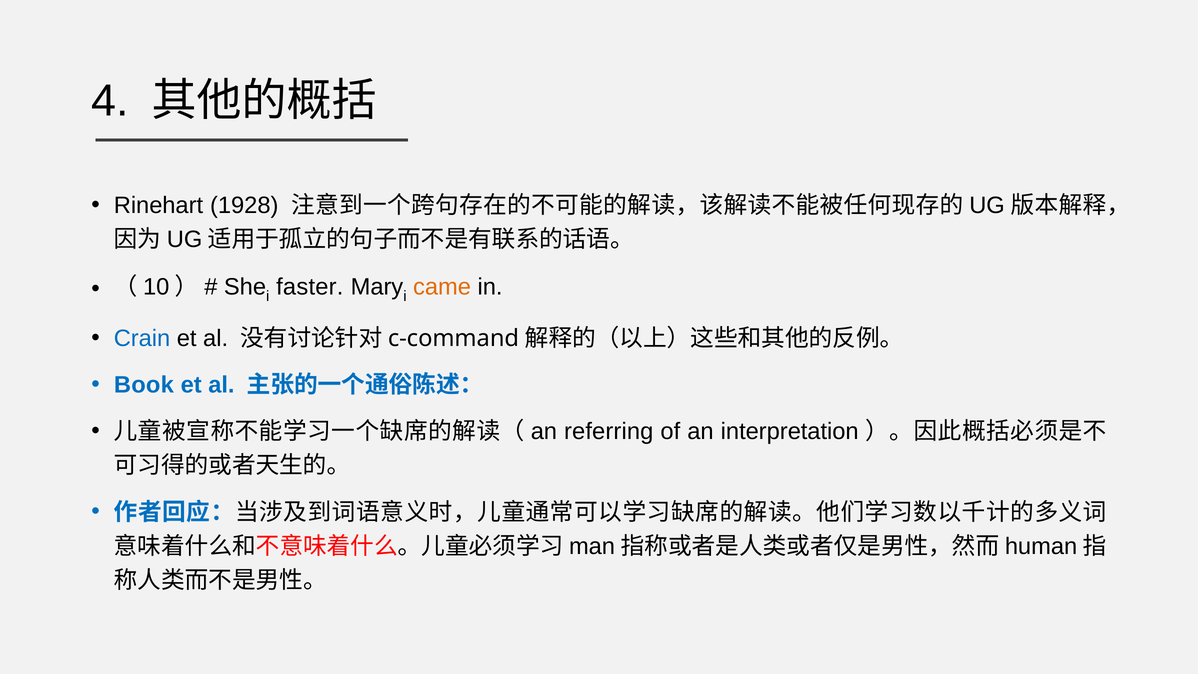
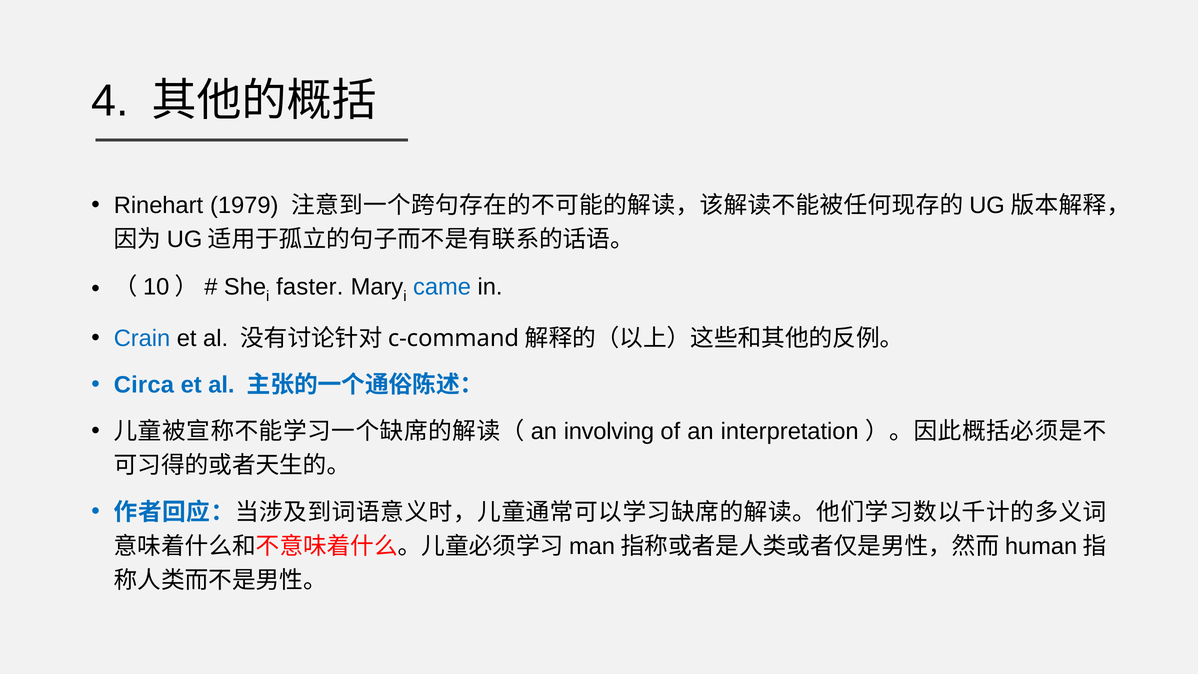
1928: 1928 -> 1979
came colour: orange -> blue
Book: Book -> Circa
referring: referring -> involving
